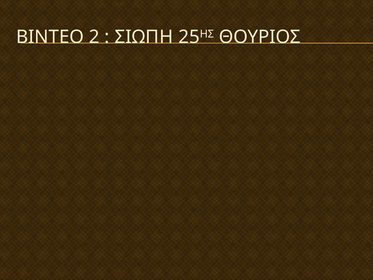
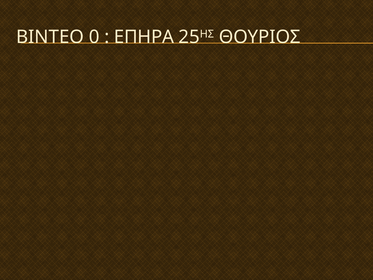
2: 2 -> 0
ΣΙΩΠΗ: ΣΙΩΠΗ -> ΕΠΗΡΑ
